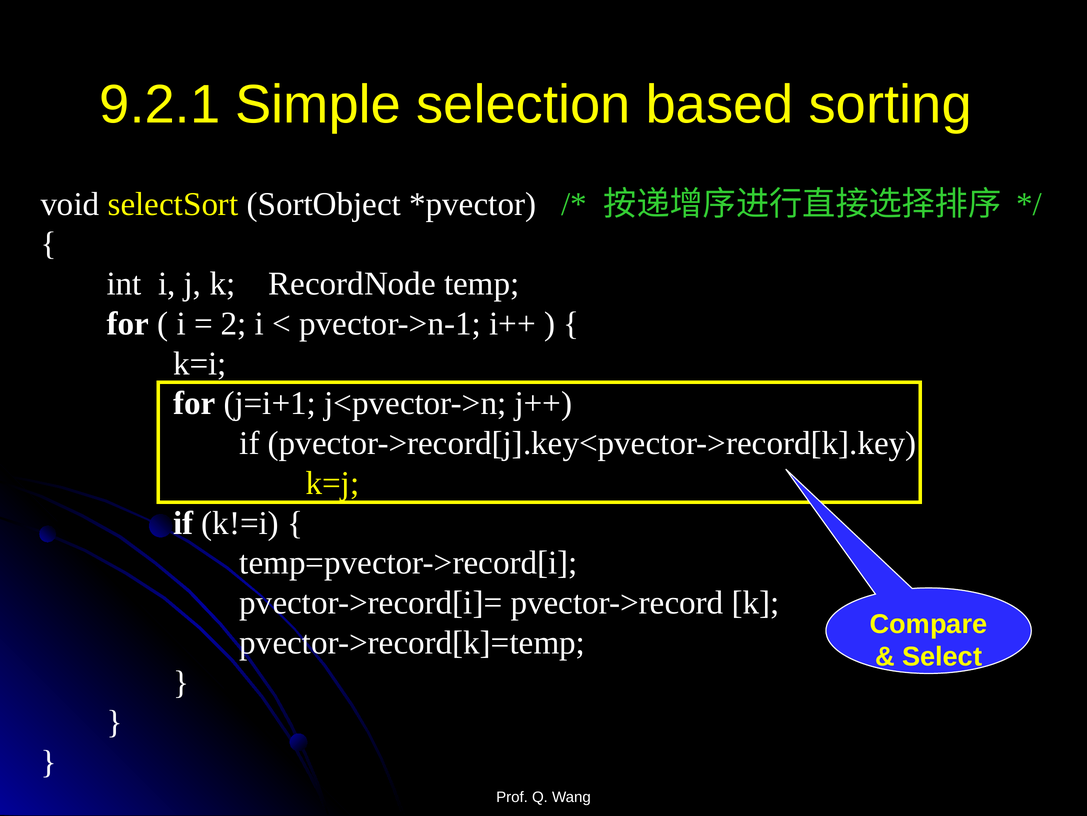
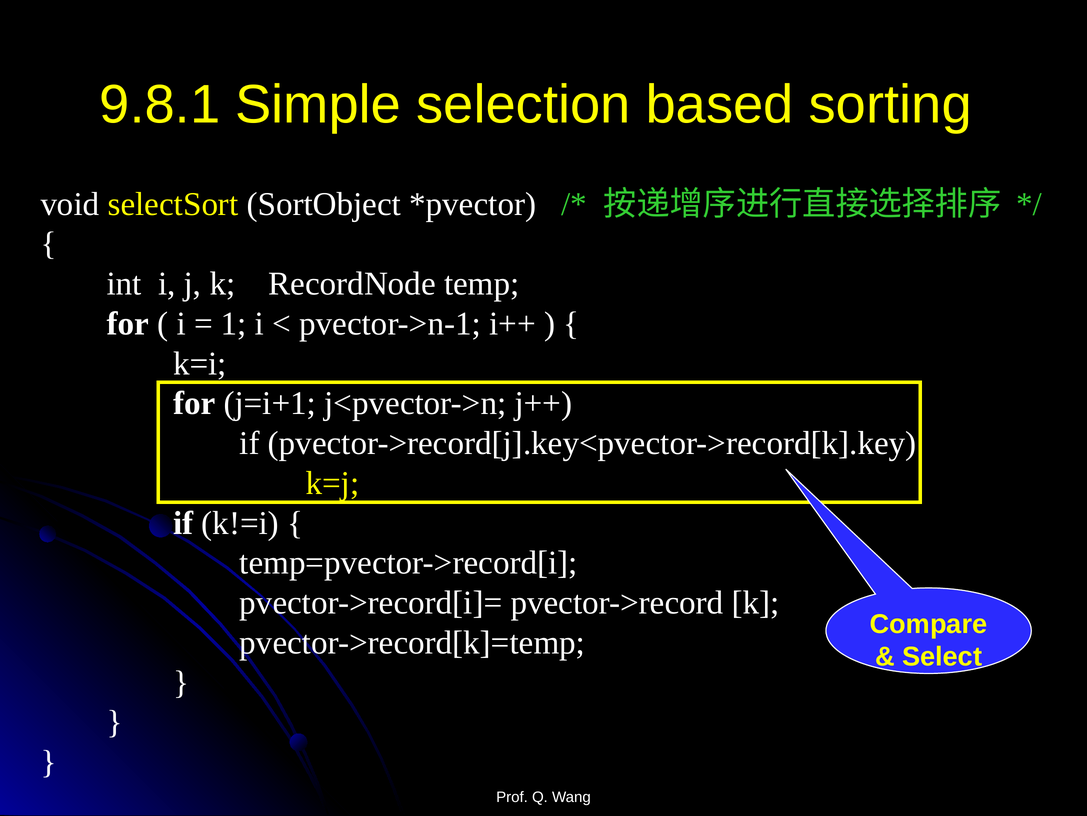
9.2.1: 9.2.1 -> 9.8.1
2: 2 -> 1
